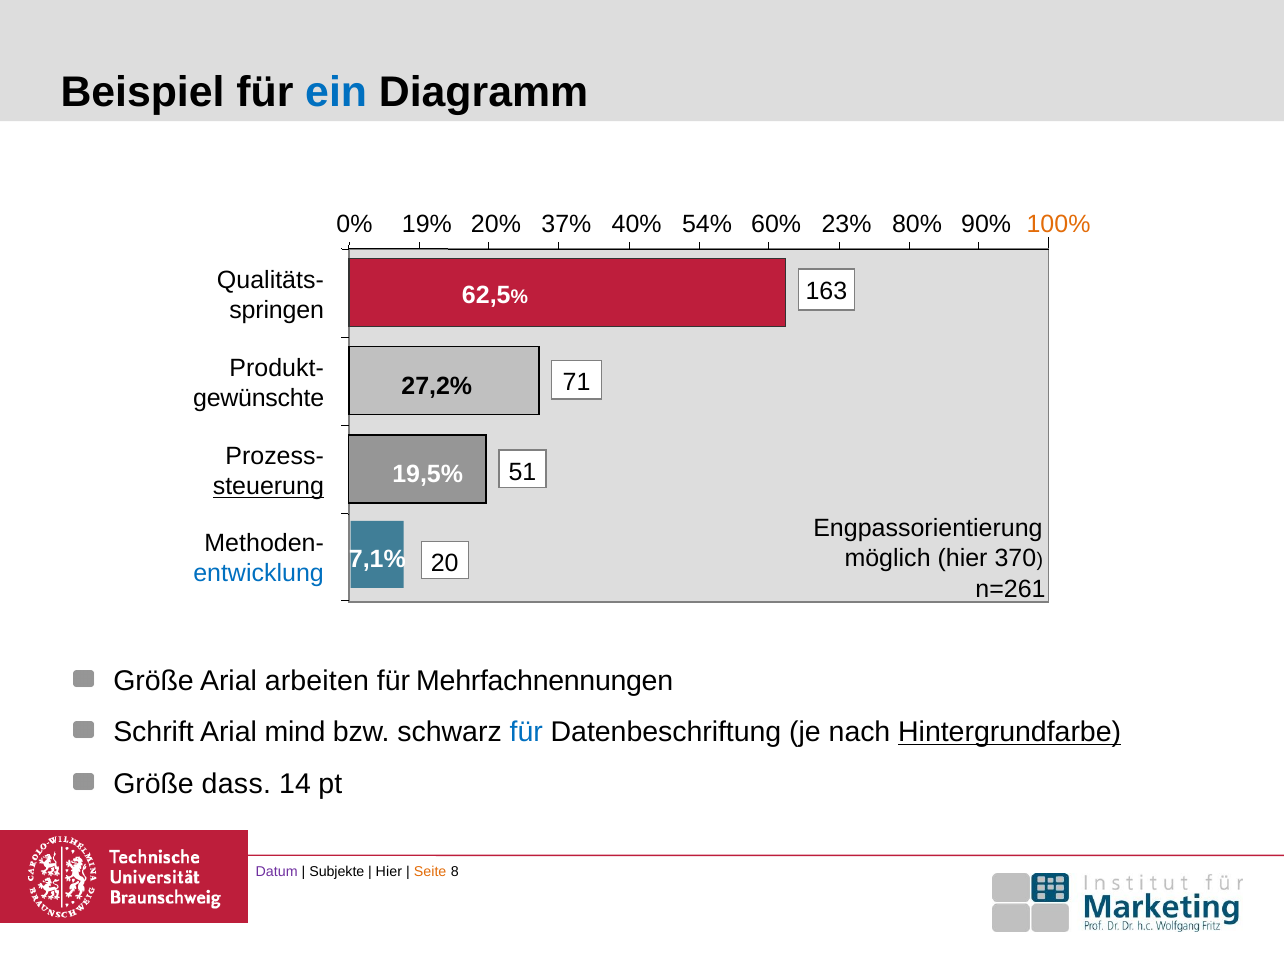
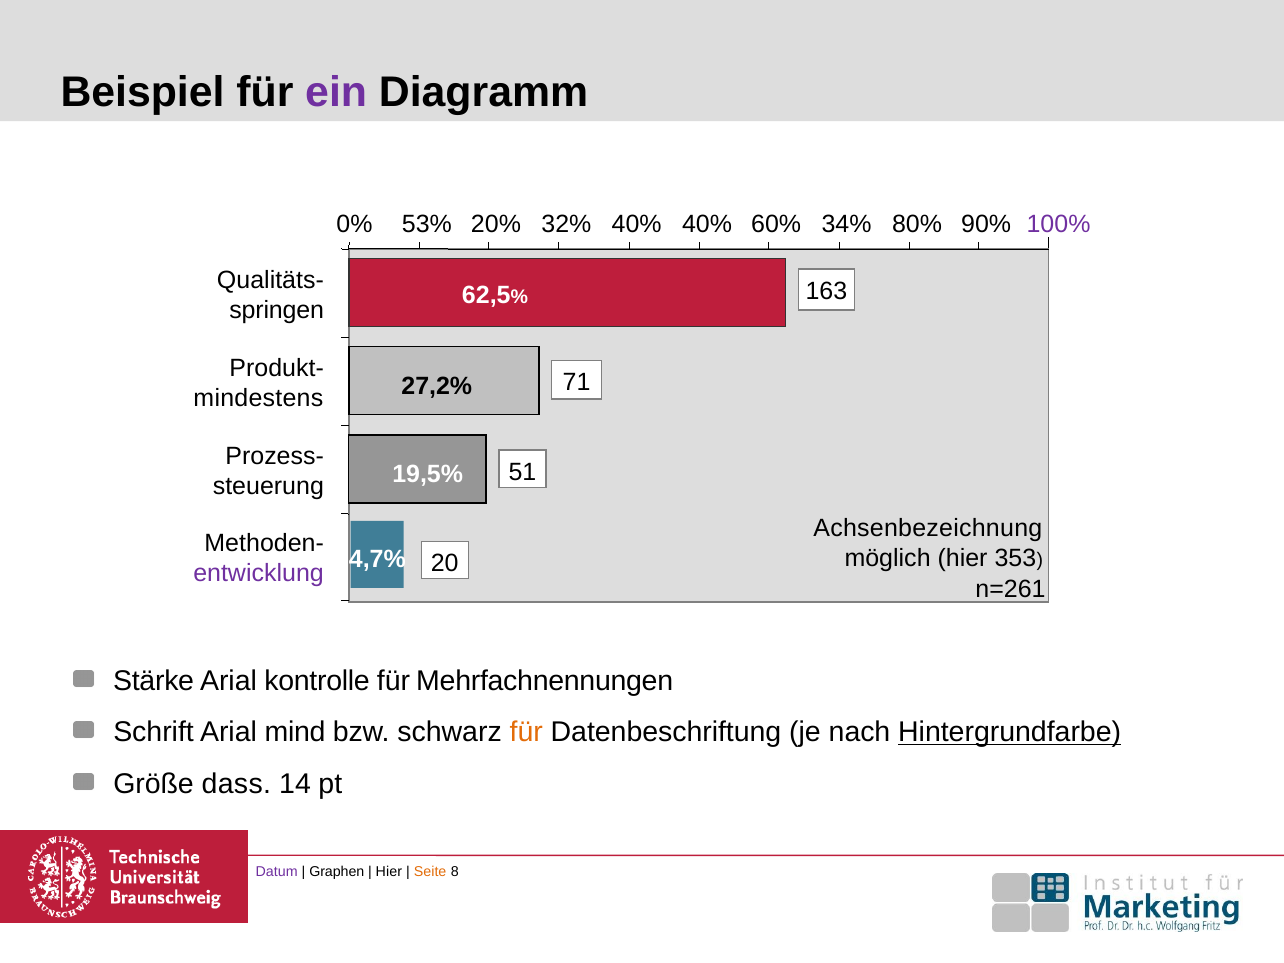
ein colour: blue -> purple
19%: 19% -> 53%
37%: 37% -> 32%
40% 54%: 54% -> 40%
23%: 23% -> 34%
100% colour: orange -> purple
gewünschte: gewünschte -> mindestens
steuerung underline: present -> none
Engpassorientierung: Engpassorientierung -> Achsenbezeichnung
370: 370 -> 353
7,1%: 7,1% -> 4,7%
entwicklung colour: blue -> purple
Größe at (154, 681): Größe -> Stärke
arbeiten: arbeiten -> kontrolle
für at (526, 732) colour: blue -> orange
Subjekte: Subjekte -> Graphen
